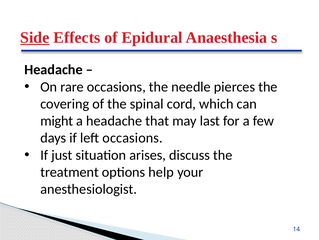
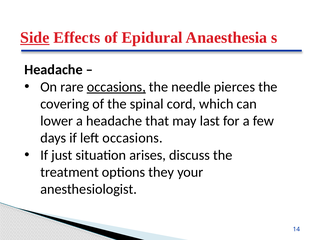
occasions at (116, 87) underline: none -> present
might: might -> lower
help: help -> they
